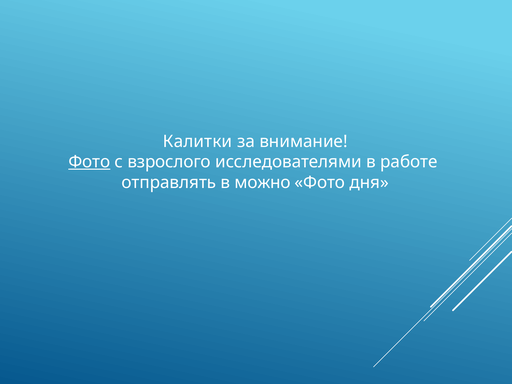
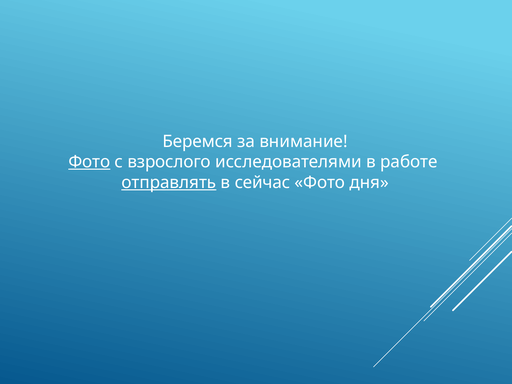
Калитки: Калитки -> Беремся
отправлять underline: none -> present
можно: можно -> сейчас
